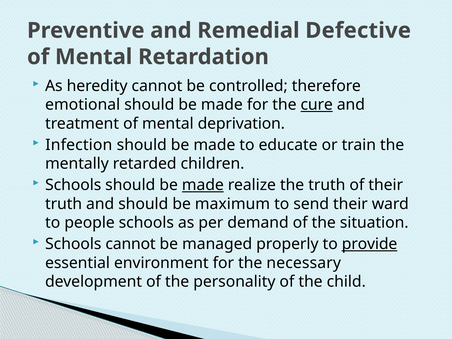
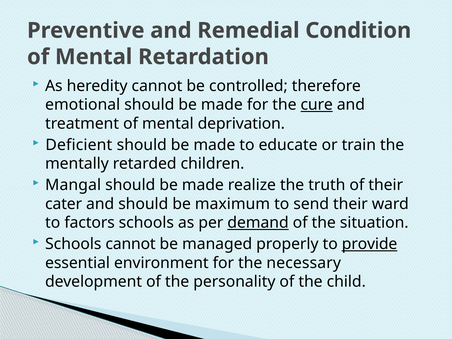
Defective: Defective -> Condition
Infection: Infection -> Deficient
Schools at (73, 185): Schools -> Mangal
made at (203, 185) underline: present -> none
truth at (64, 204): truth -> cater
people: people -> factors
demand underline: none -> present
